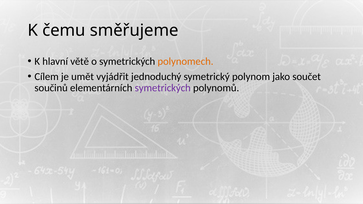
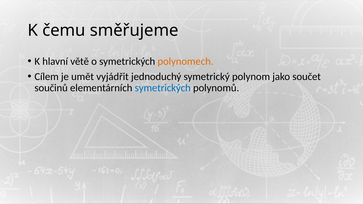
symetrických at (163, 88) colour: purple -> blue
